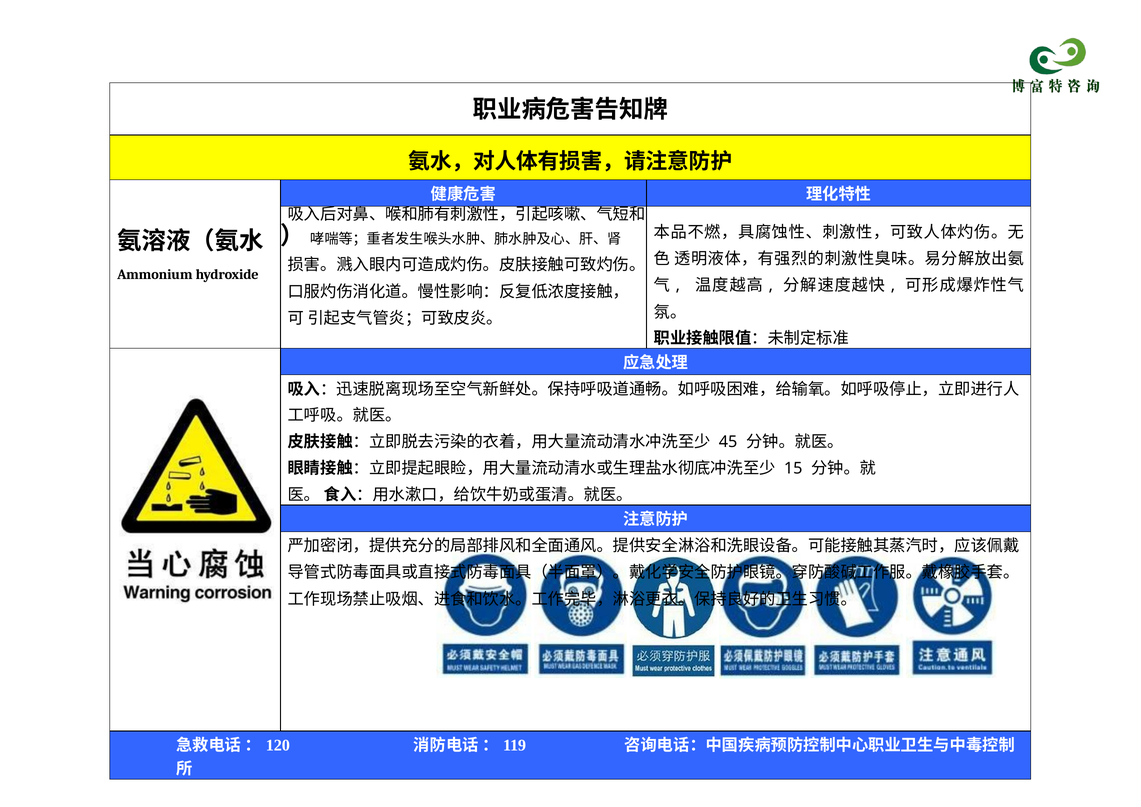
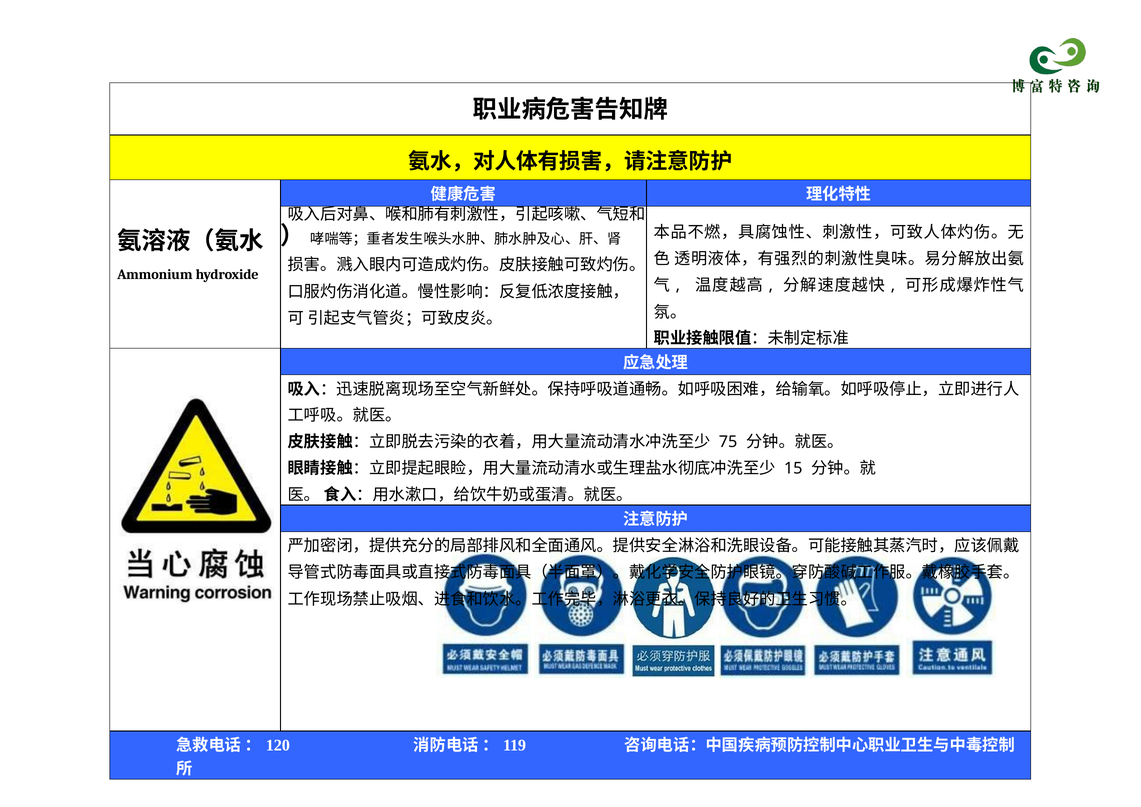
45: 45 -> 75
